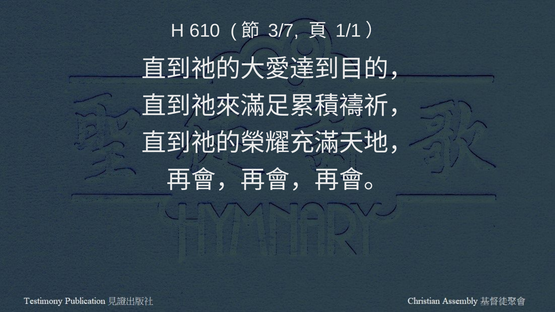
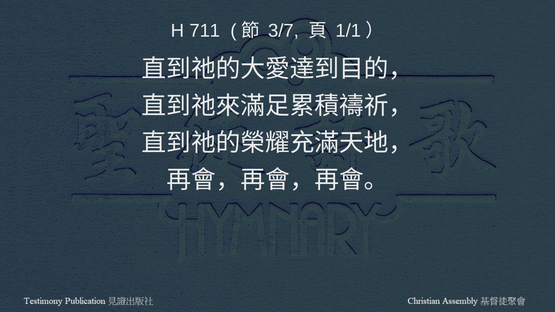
610: 610 -> 711
